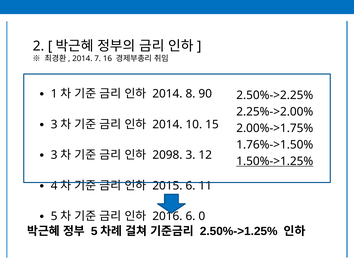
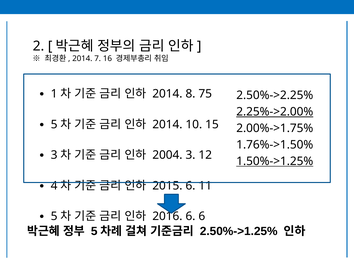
90: 90 -> 75
2.25%->2.00% underline: none -> present
3 at (54, 125): 3 -> 5
2098: 2098 -> 2004
6 0: 0 -> 6
